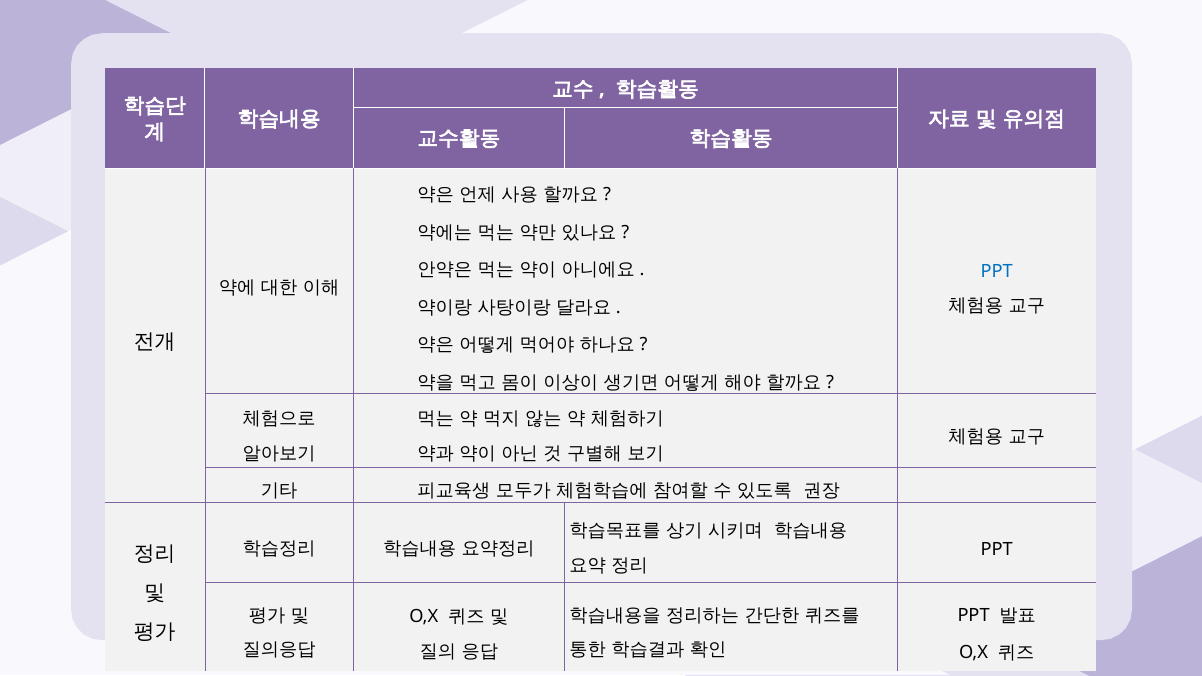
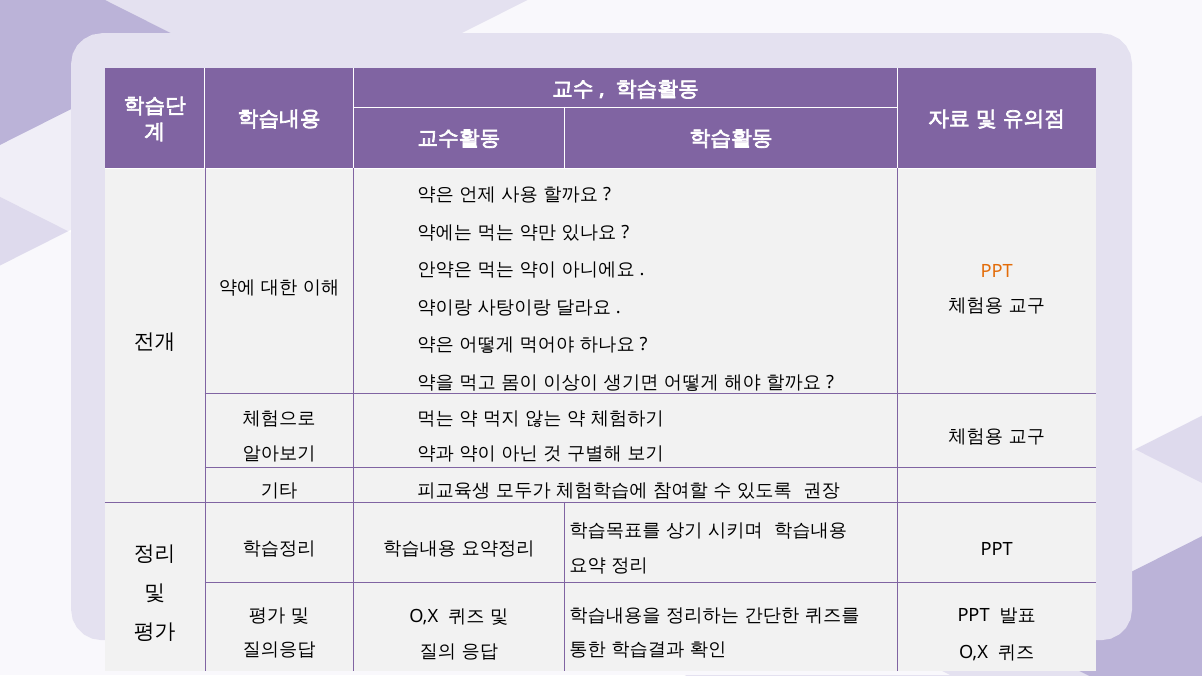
PPT at (997, 271) colour: blue -> orange
